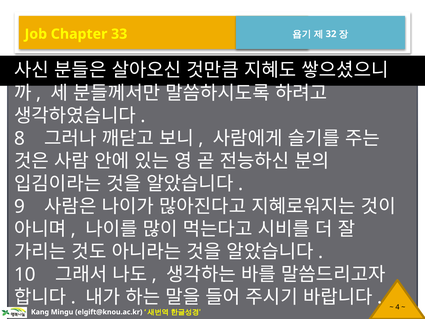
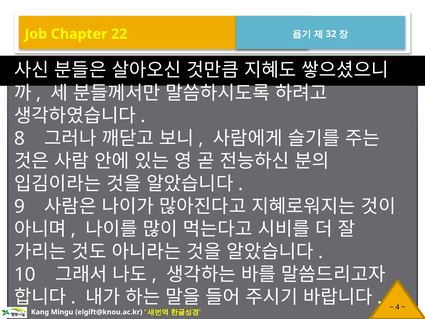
33: 33 -> 22
